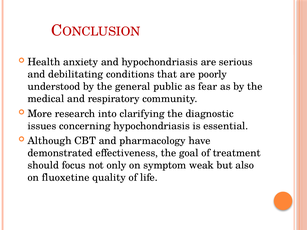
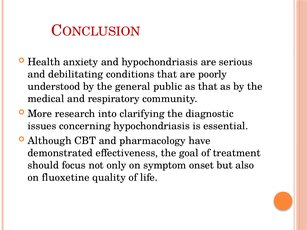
as fear: fear -> that
weak: weak -> onset
